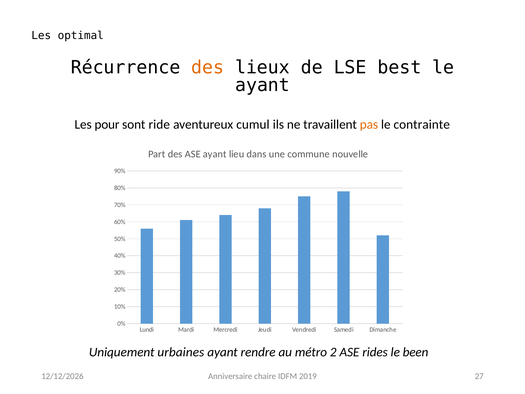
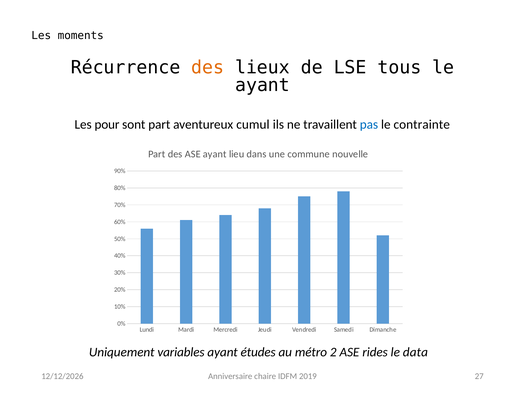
optimal: optimal -> moments
best: best -> tous
sont ride: ride -> part
pas colour: orange -> blue
urbaines: urbaines -> variables
rendre: rendre -> études
been: been -> data
